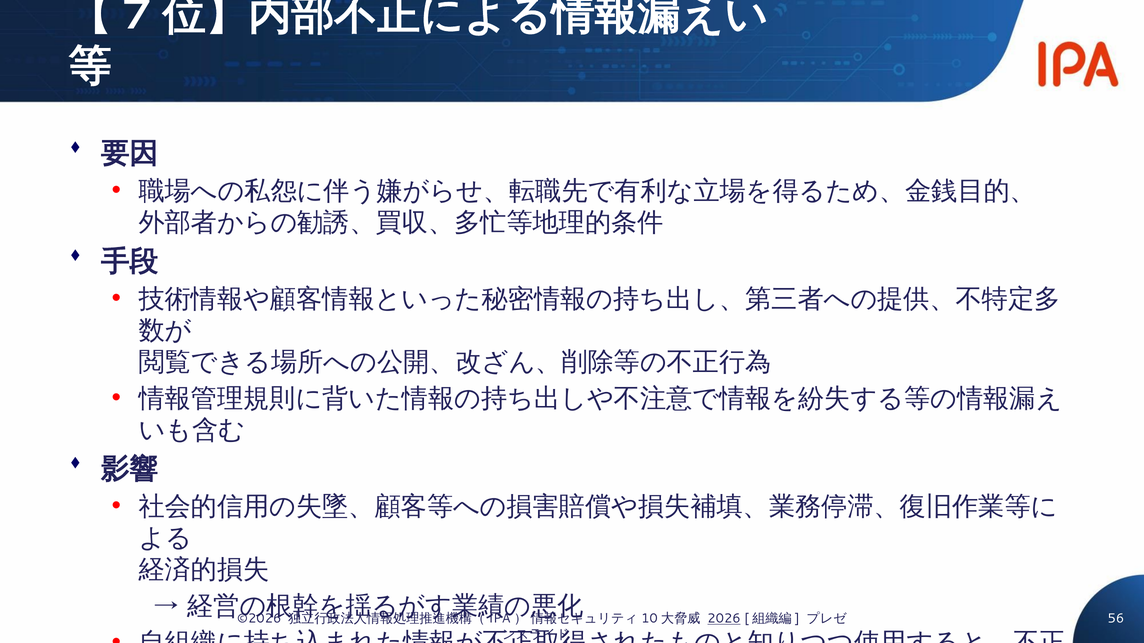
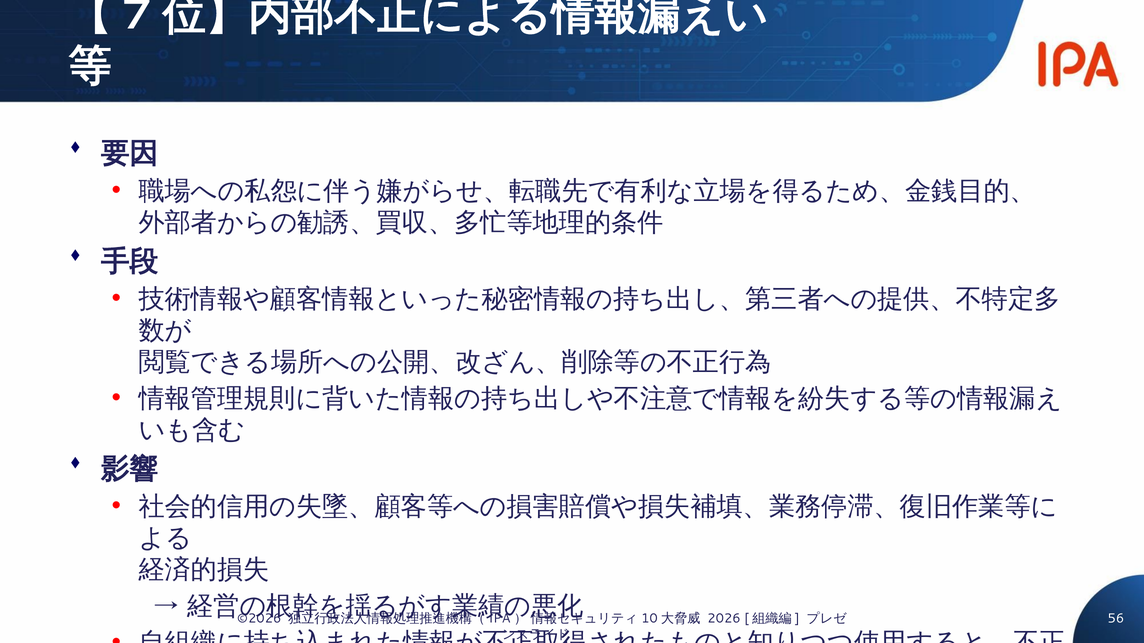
2026 underline: present -> none
